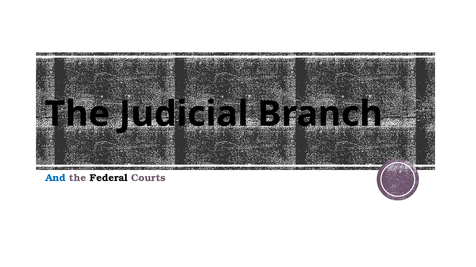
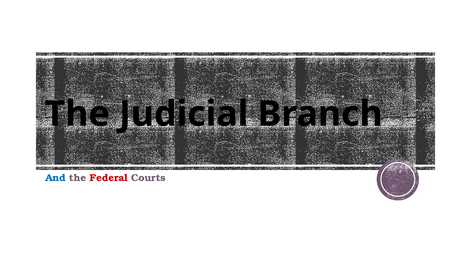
Federal colour: black -> red
